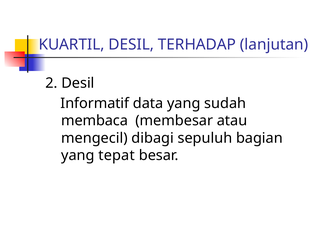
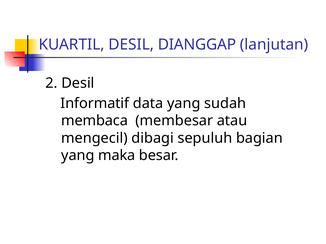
TERHADAP: TERHADAP -> DIANGGAP
tepat: tepat -> maka
